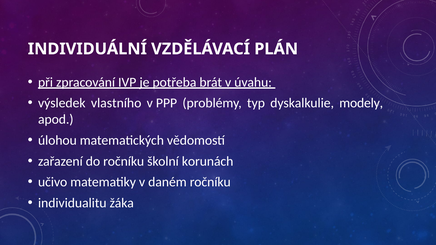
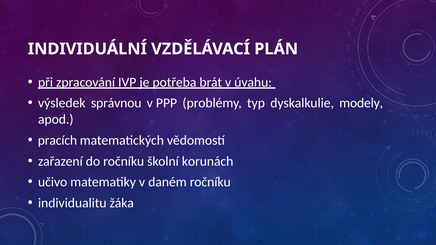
vlastního: vlastního -> správnou
úlohou: úlohou -> pracích
